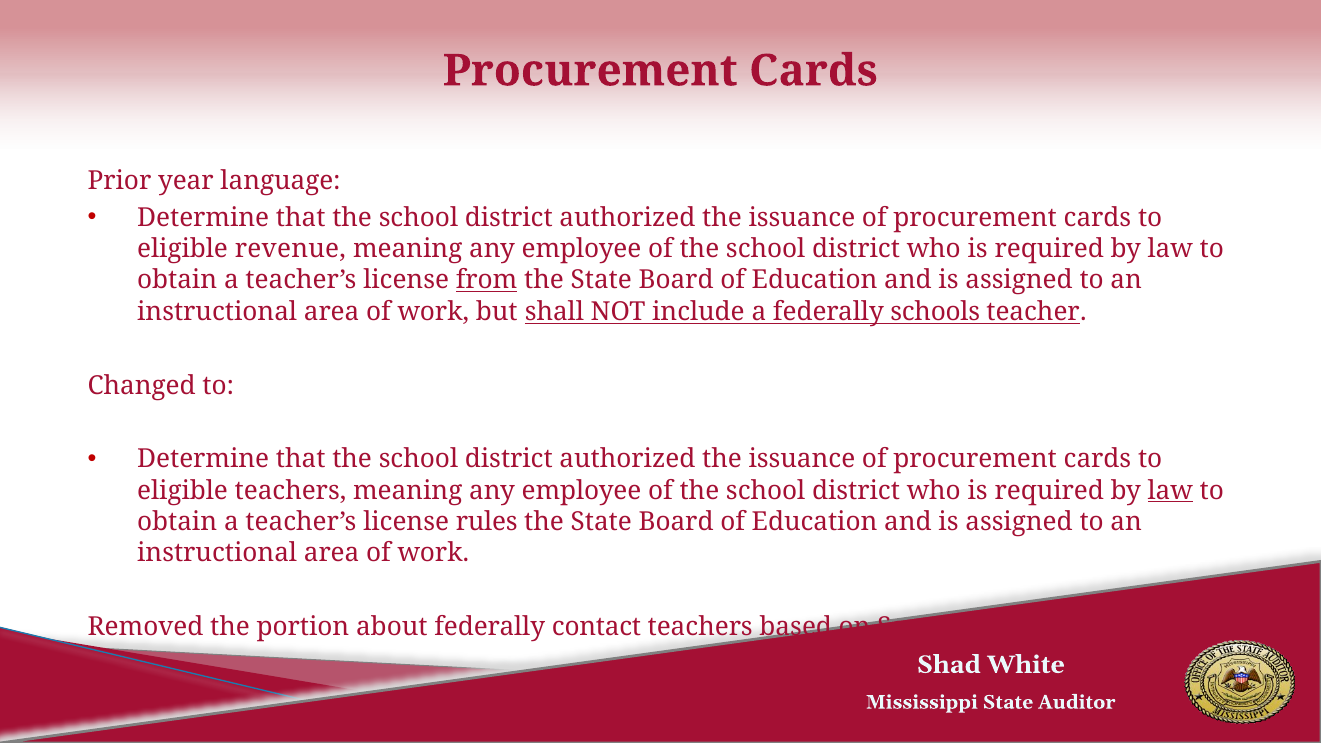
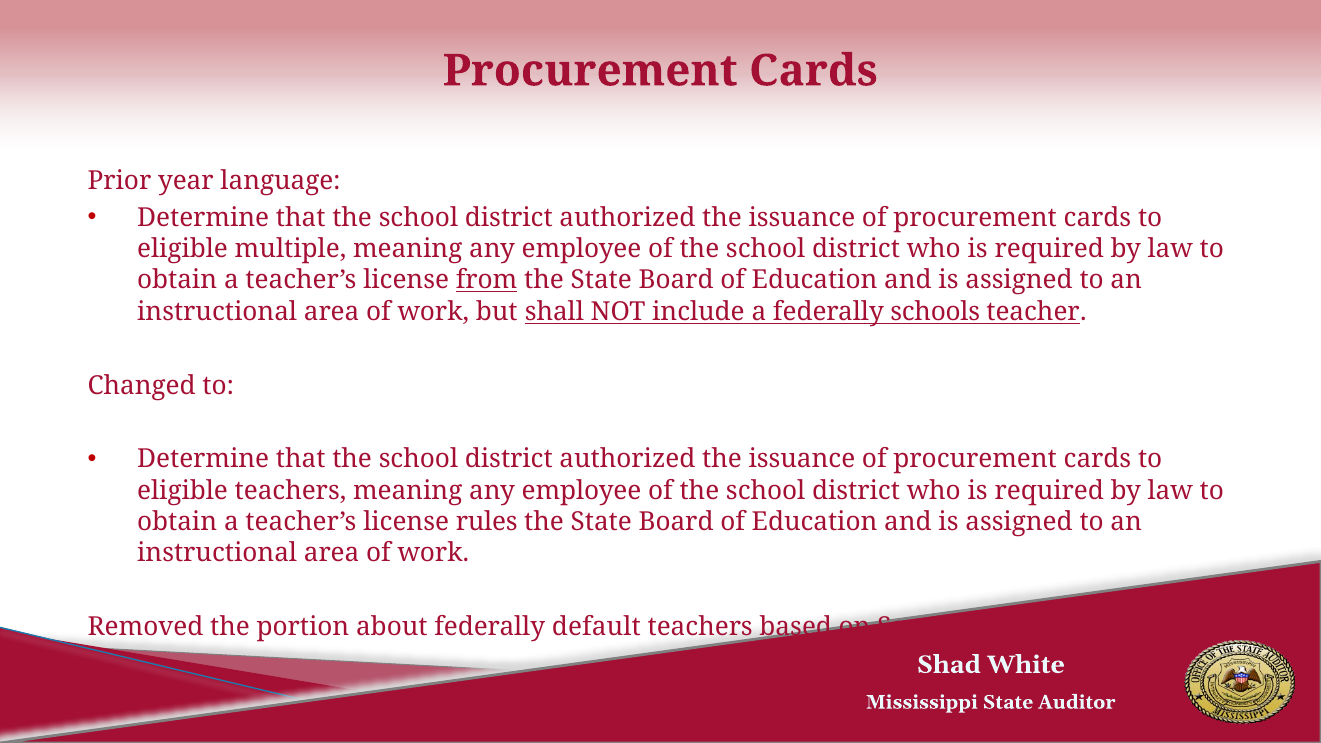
revenue: revenue -> multiple
law at (1170, 490) underline: present -> none
contact: contact -> default
